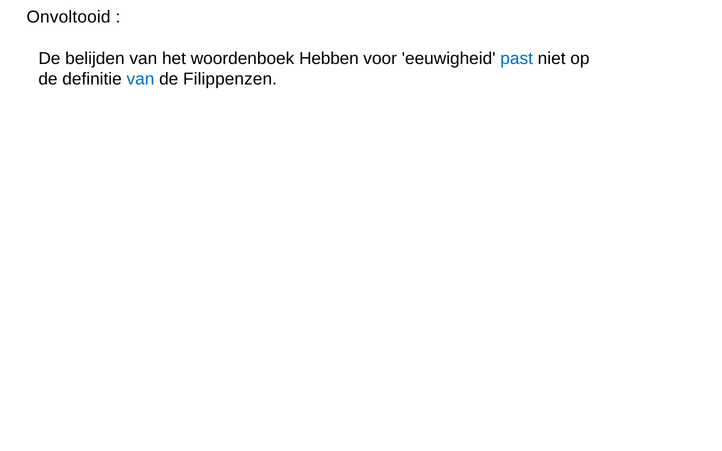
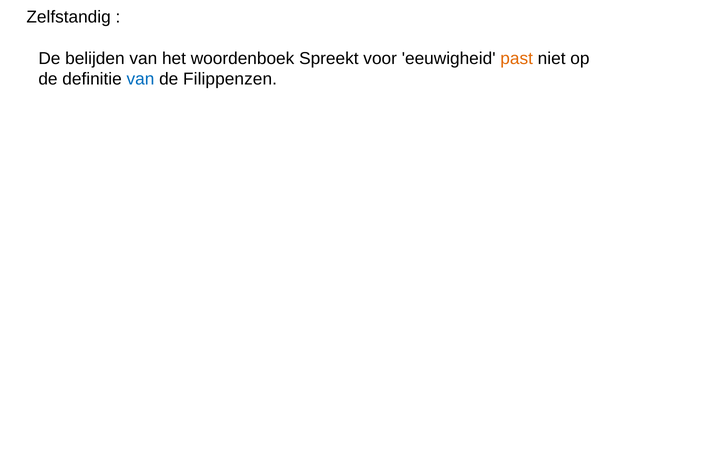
Onvoltooid: Onvoltooid -> Zelfstandig
Hebben: Hebben -> Spreekt
past colour: blue -> orange
